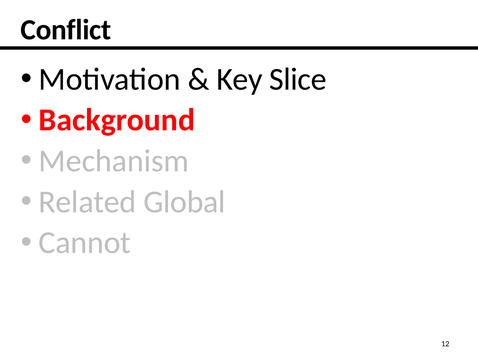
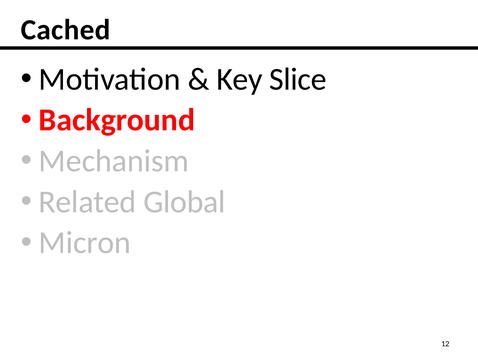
Conflict: Conflict -> Cached
Cannot: Cannot -> Micron
